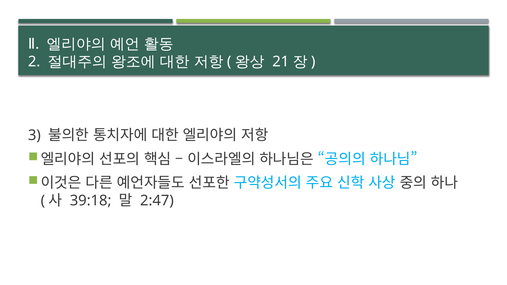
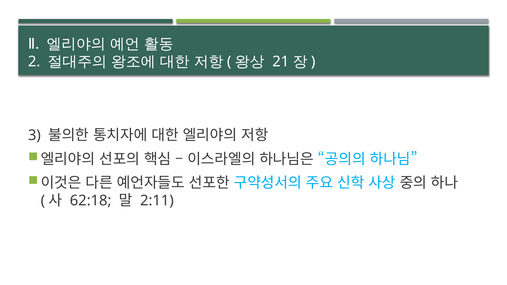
39:18: 39:18 -> 62:18
2:47: 2:47 -> 2:11
